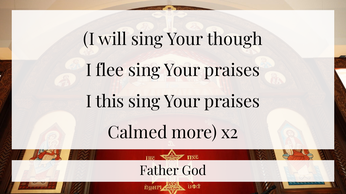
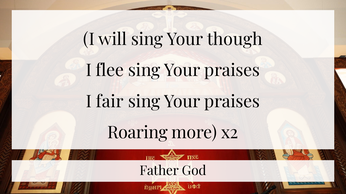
this: this -> fair
Calmed: Calmed -> Roaring
